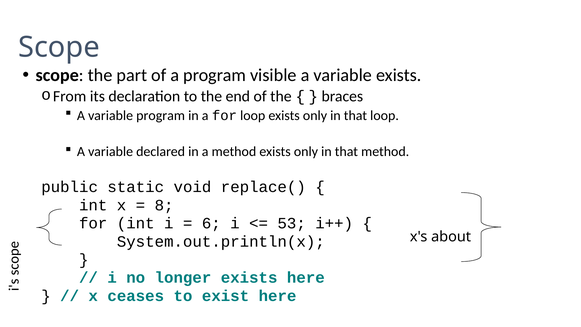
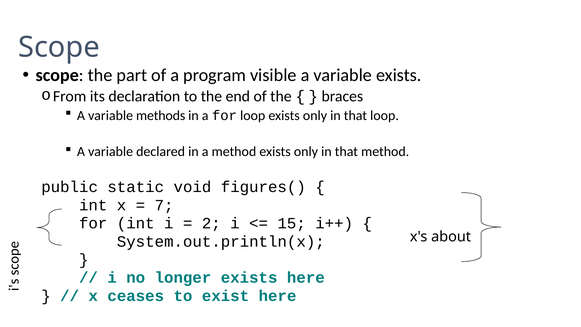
variable program: program -> methods
replace(: replace( -> figures(
8: 8 -> 7
6: 6 -> 2
53: 53 -> 15
